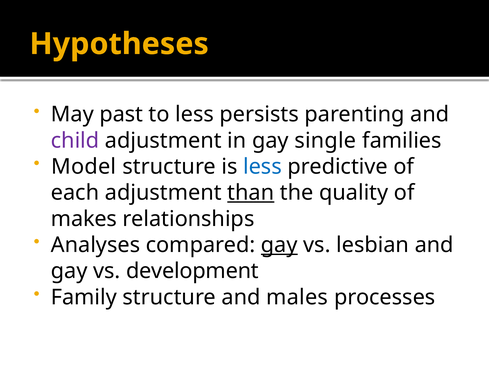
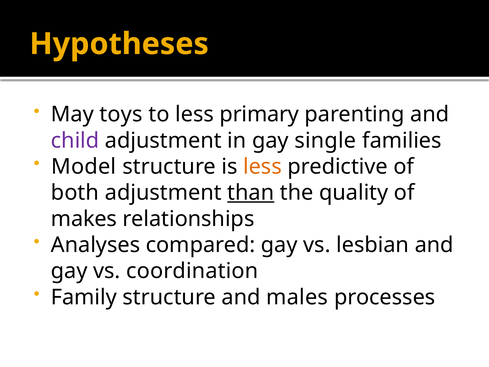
past: past -> toys
persists: persists -> primary
less at (262, 167) colour: blue -> orange
each: each -> both
gay at (279, 245) underline: present -> none
development: development -> coordination
